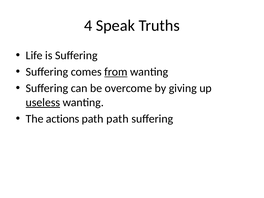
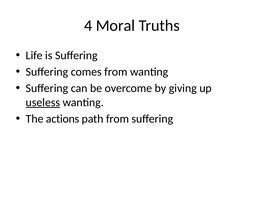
Speak: Speak -> Moral
from at (116, 72) underline: present -> none
path path: path -> from
